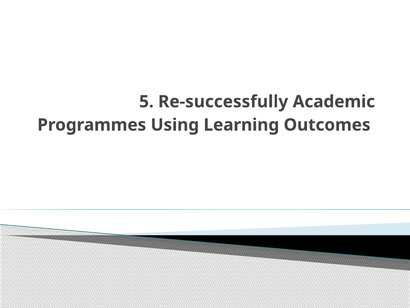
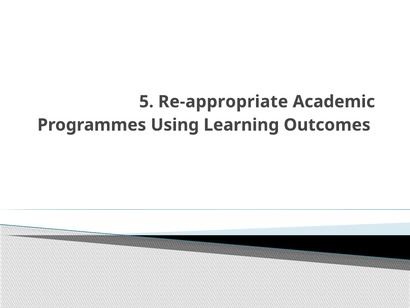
Re-successfully: Re-successfully -> Re-appropriate
